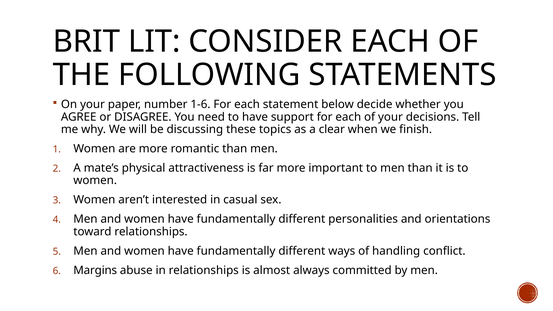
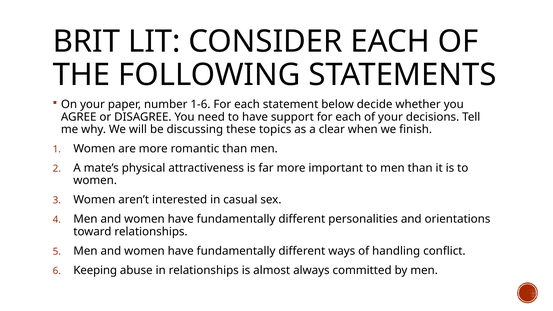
Margins: Margins -> Keeping
